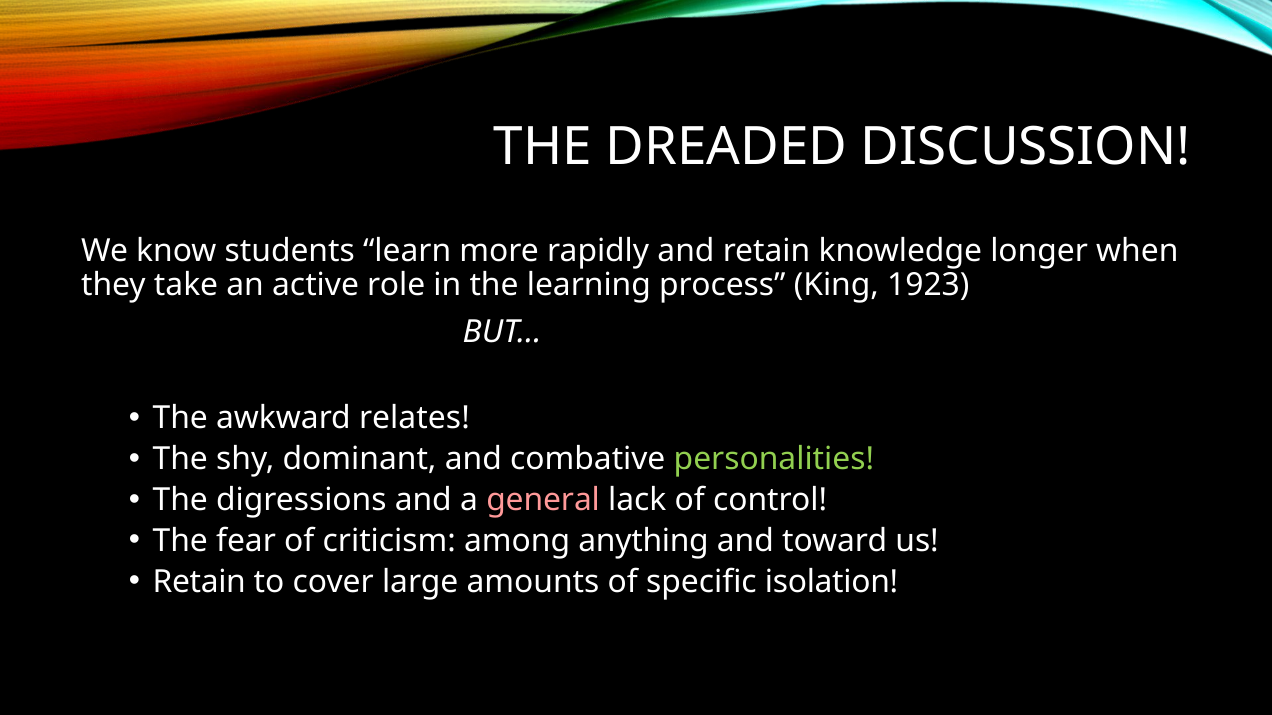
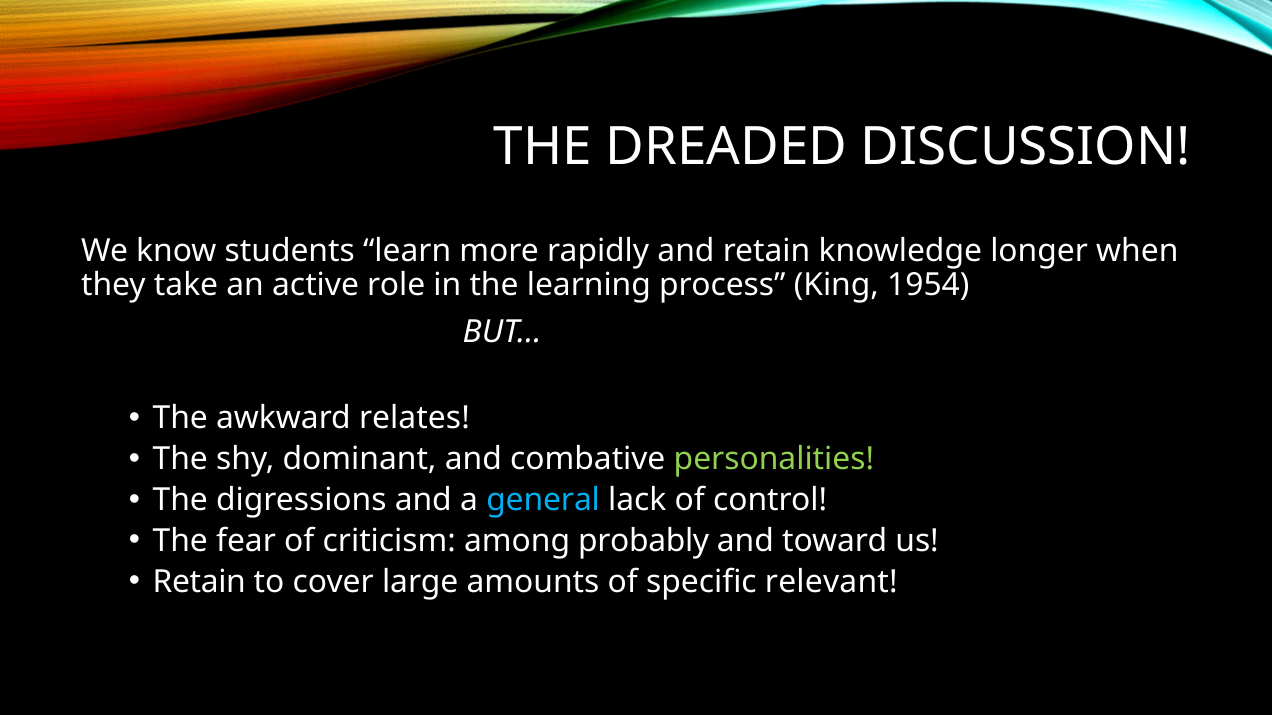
1923: 1923 -> 1954
general colour: pink -> light blue
anything: anything -> probably
isolation: isolation -> relevant
